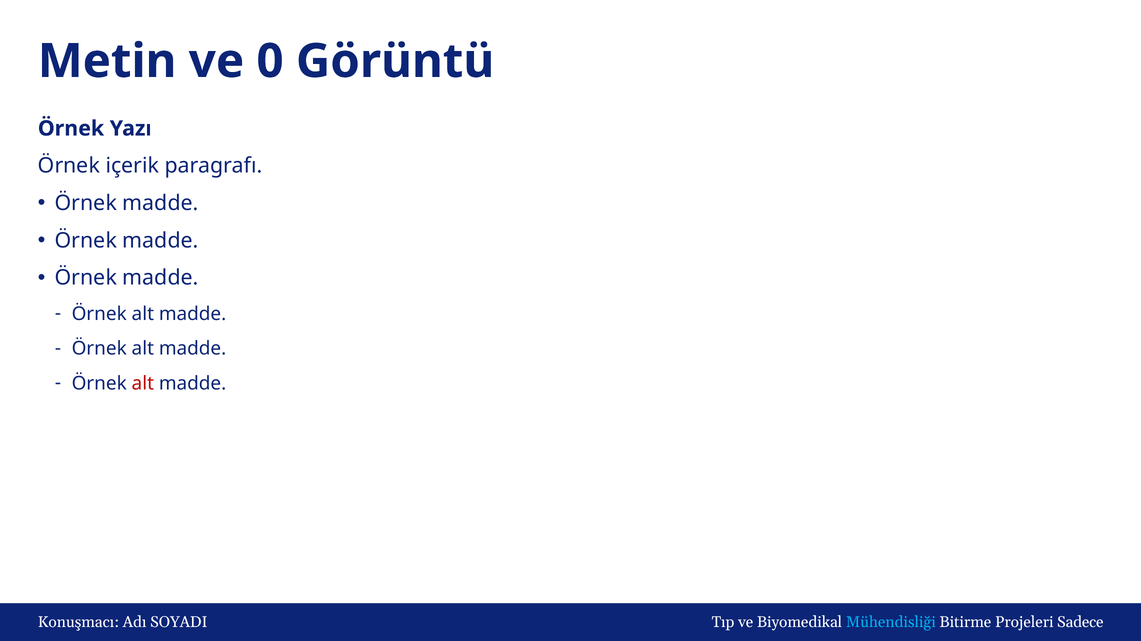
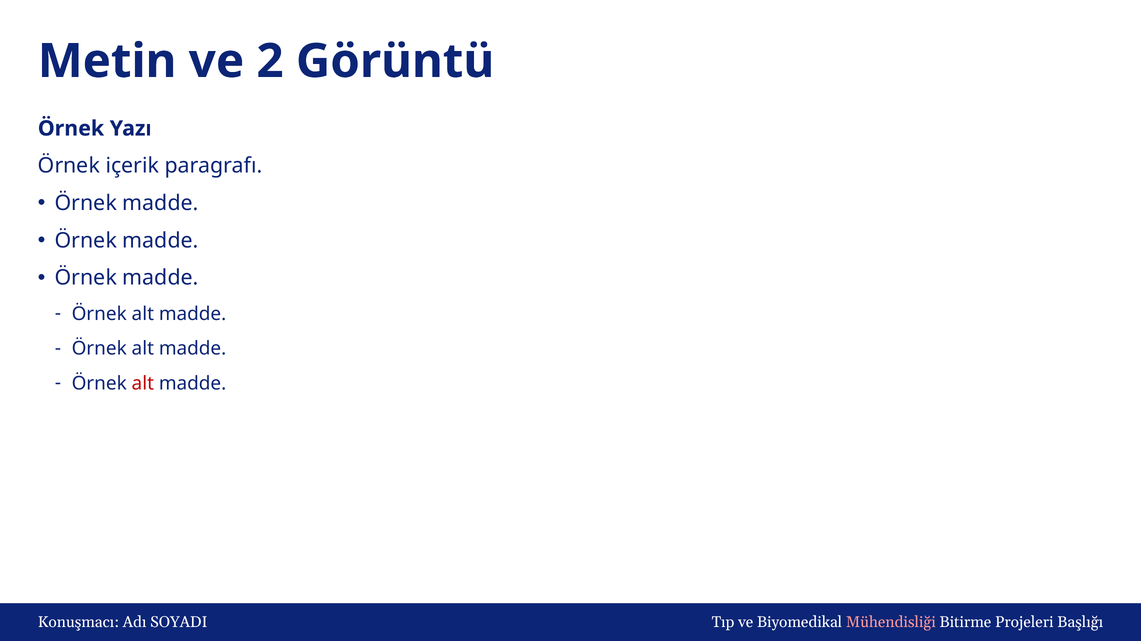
0: 0 -> 2
Mühendisliği colour: light blue -> pink
Sadece: Sadece -> Başlığı
